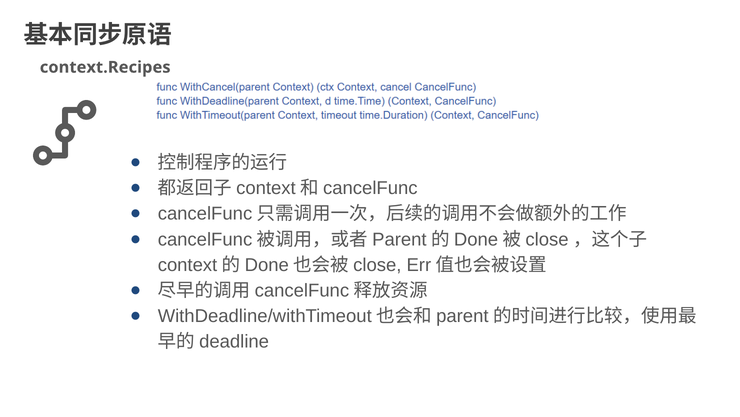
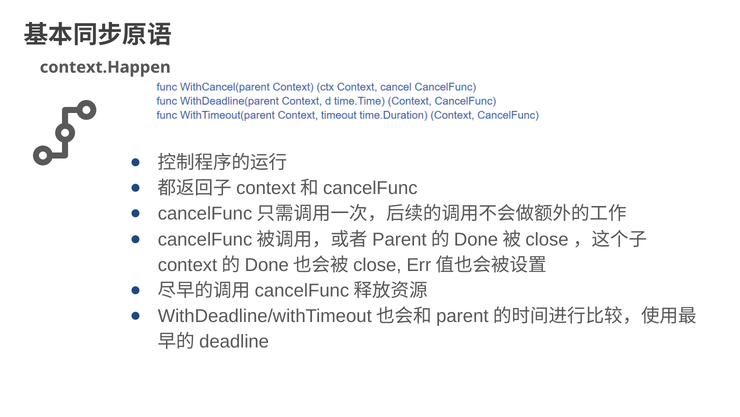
context.Recipes: context.Recipes -> context.Happen
